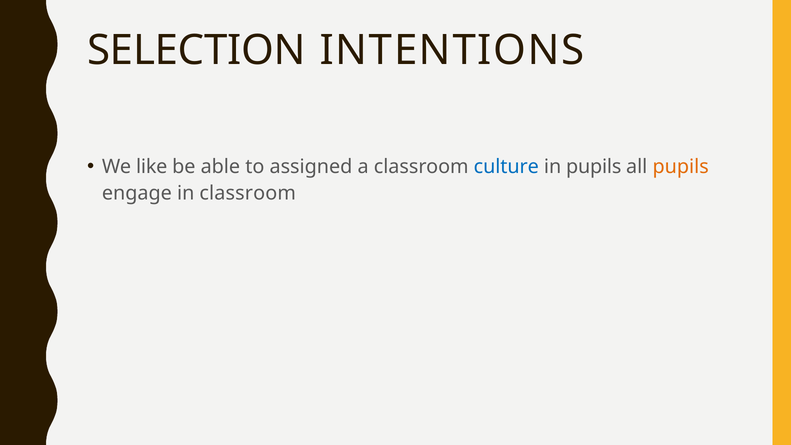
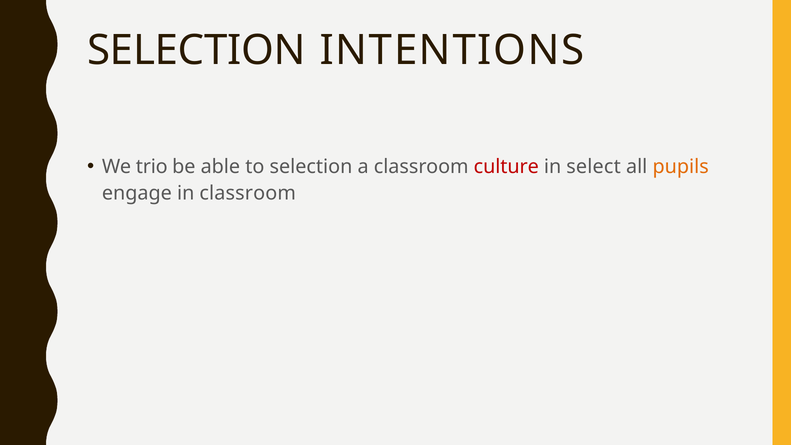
like: like -> trio
to assigned: assigned -> selection
culture colour: blue -> red
in pupils: pupils -> select
